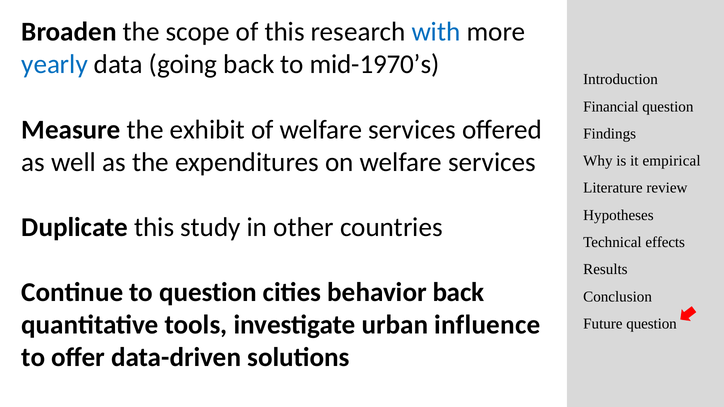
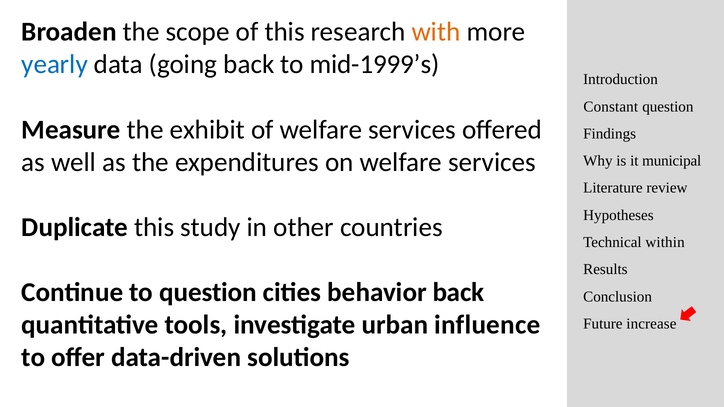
with colour: blue -> orange
mid-1970’s: mid-1970’s -> mid-1999’s
Financial: Financial -> Constant
empirical: empirical -> municipal
effects: effects -> within
Future question: question -> increase
